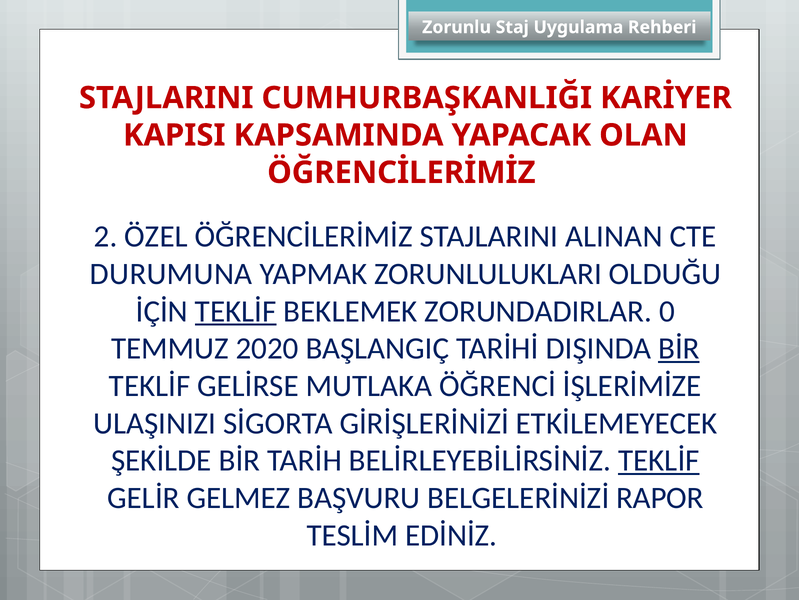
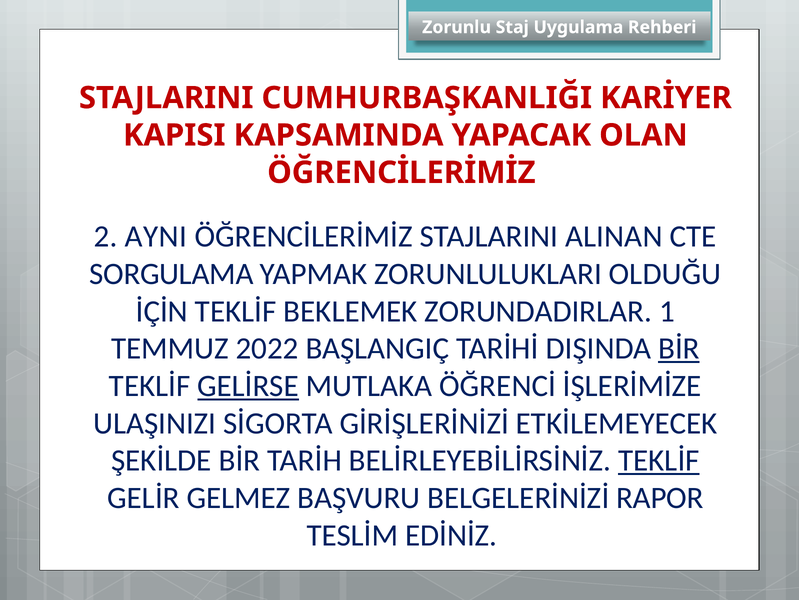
ÖZEL: ÖZEL -> AYNI
DURUMUNA: DURUMUNA -> SORGULAMA
TEKLİF at (236, 311) underline: present -> none
0: 0 -> 1
2020: 2020 -> 2022
GELİRSE underline: none -> present
